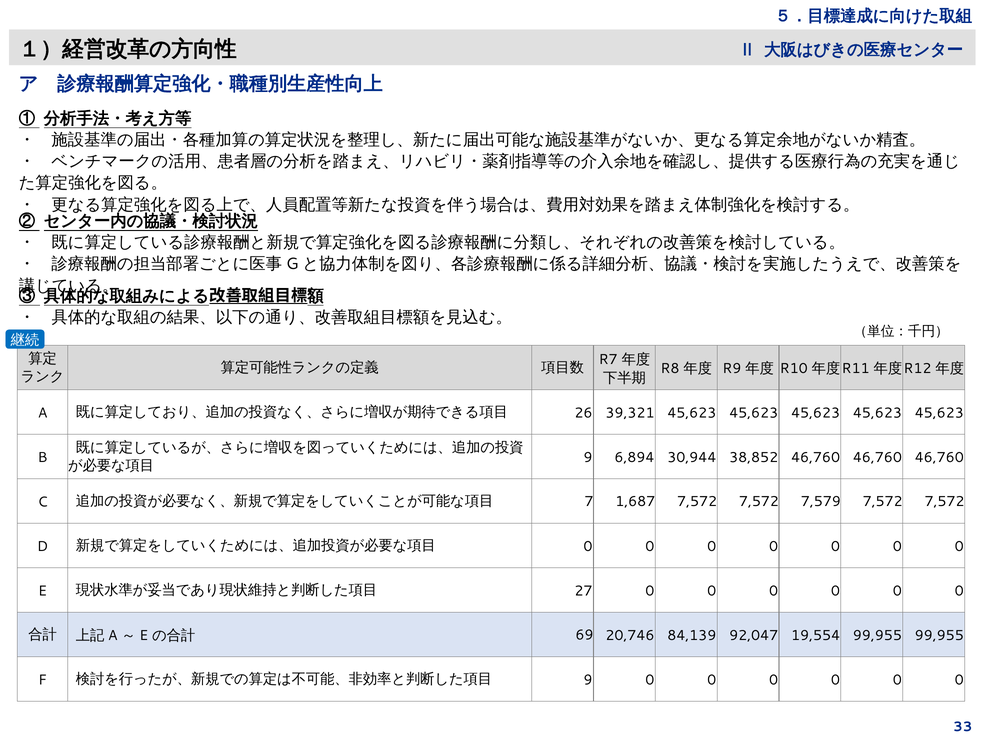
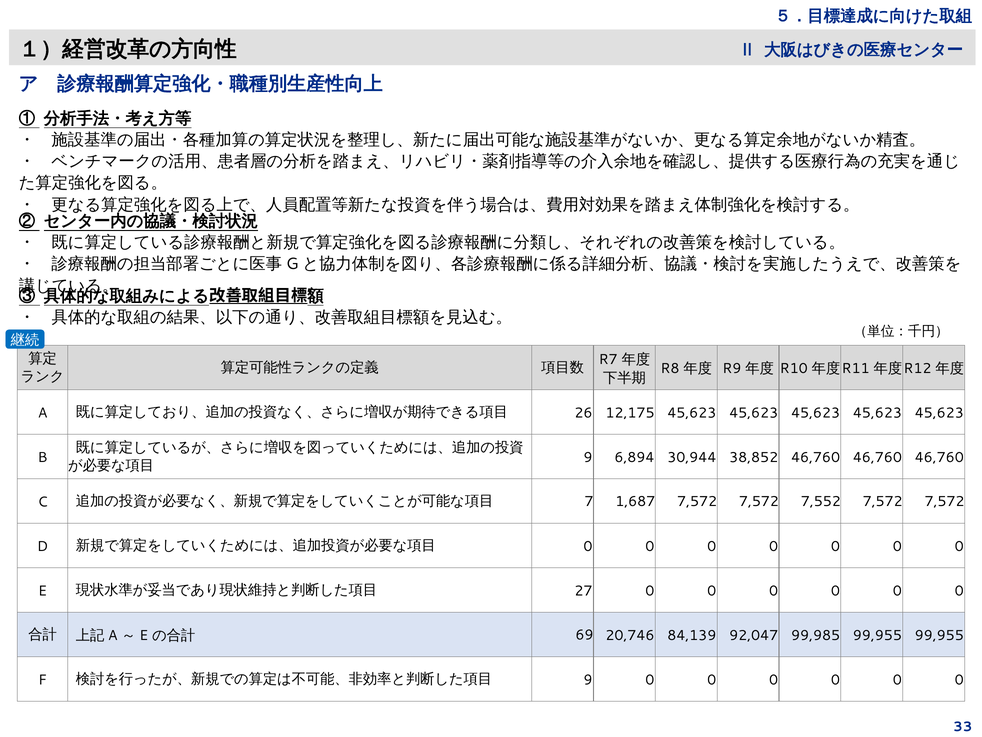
39,321: 39,321 -> 12,175
7,579: 7,579 -> 7,552
19,554: 19,554 -> 99,985
